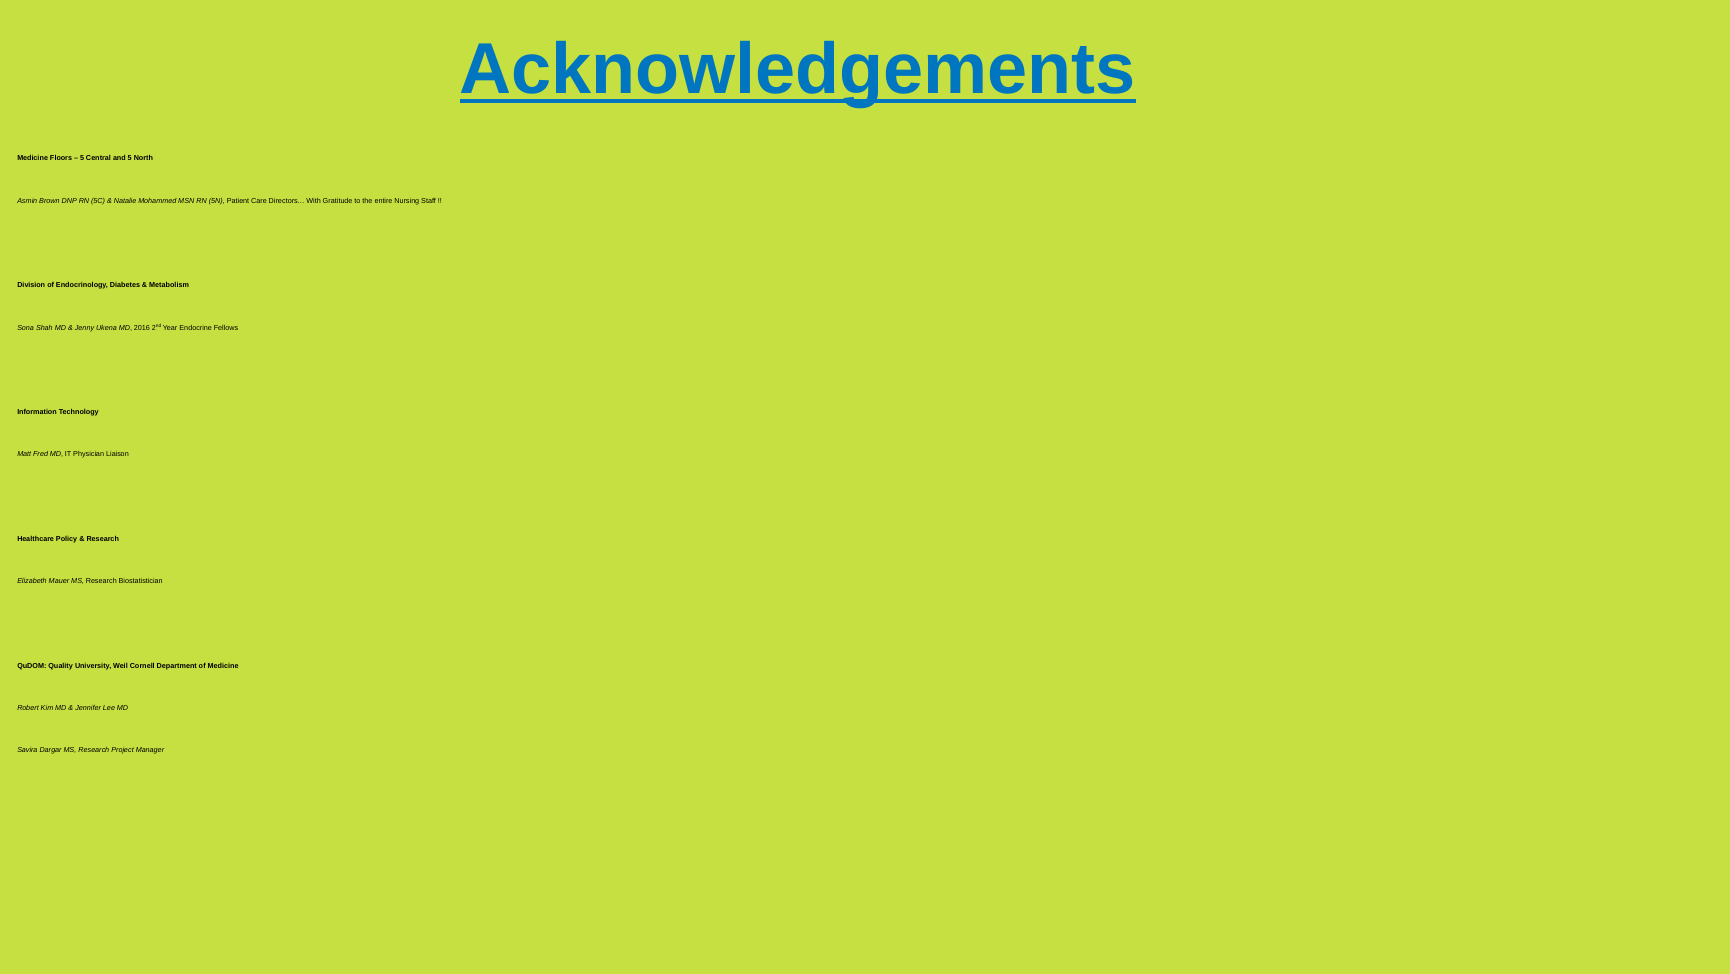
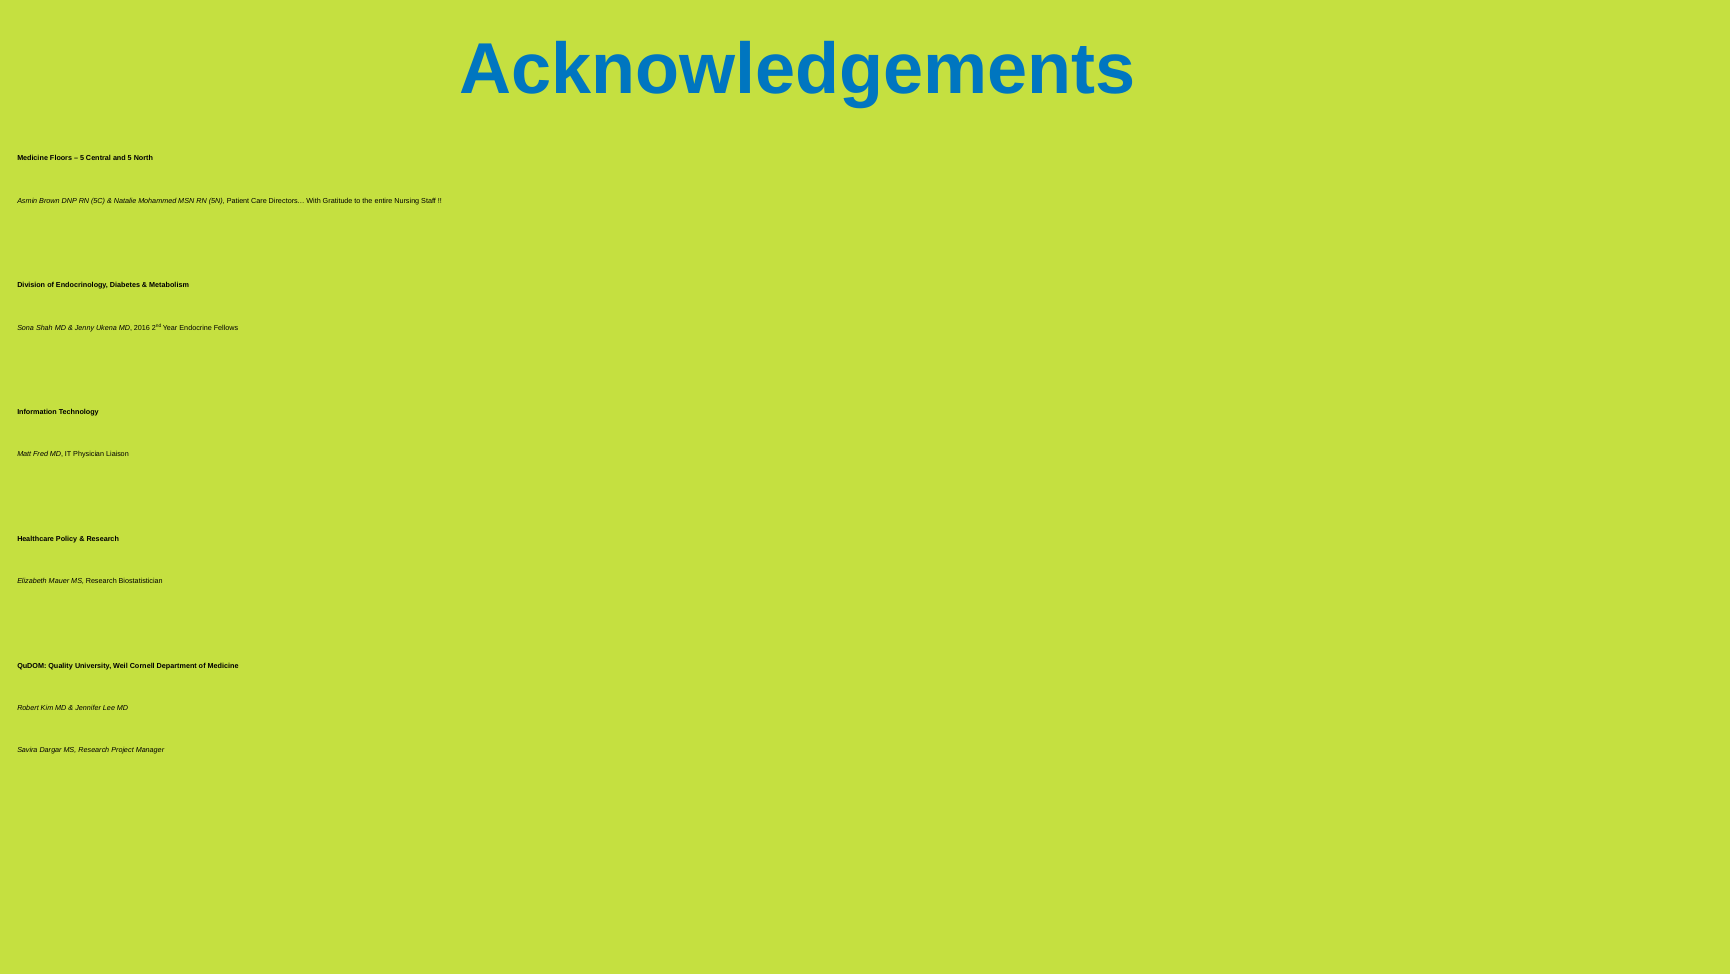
Acknowledgements underline: present -> none
